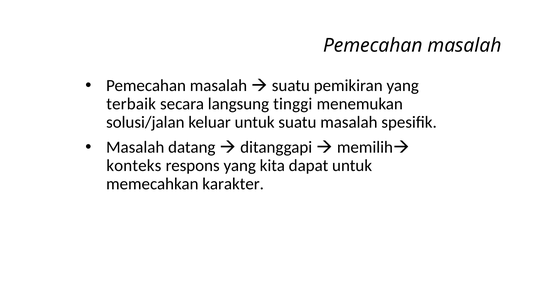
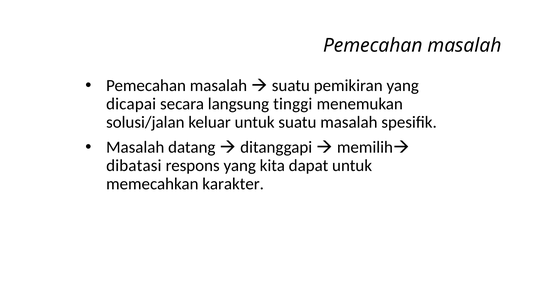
terbaik: terbaik -> dicapai
konteks: konteks -> dibatasi
